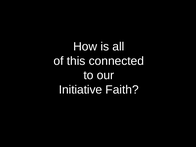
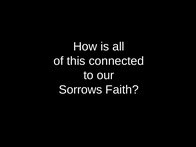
Initiative: Initiative -> Sorrows
